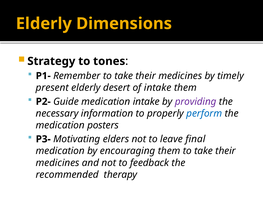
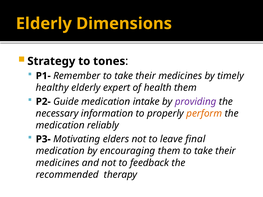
present: present -> healthy
desert: desert -> expert
of intake: intake -> health
perform colour: blue -> orange
posters: posters -> reliably
